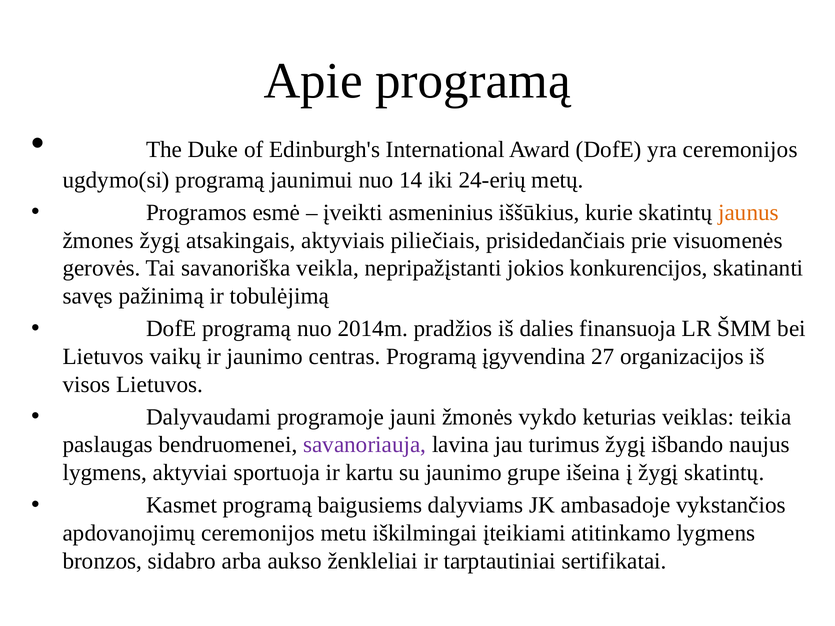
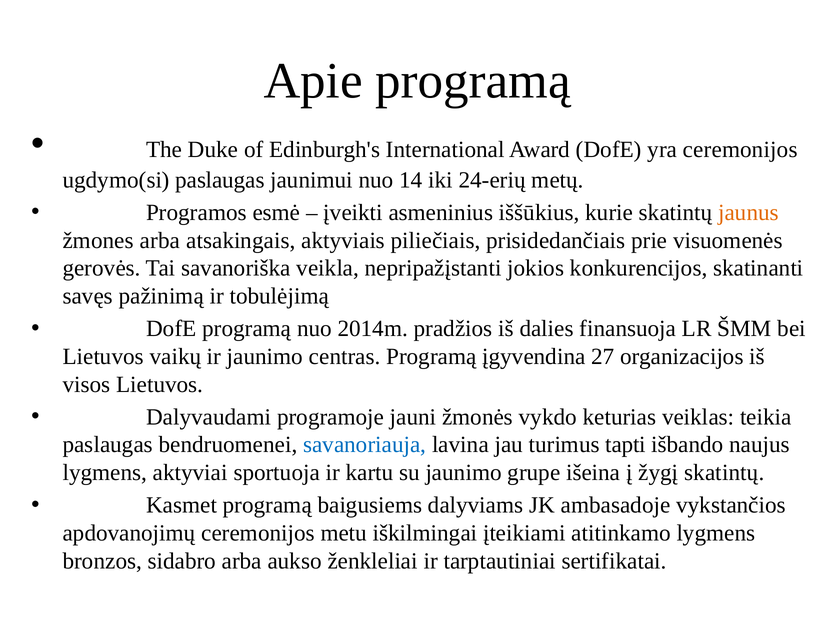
ugdymo(si programą: programą -> paslaugas
žmones žygį: žygį -> arba
savanoriauja colour: purple -> blue
turimus žygį: žygį -> tapti
